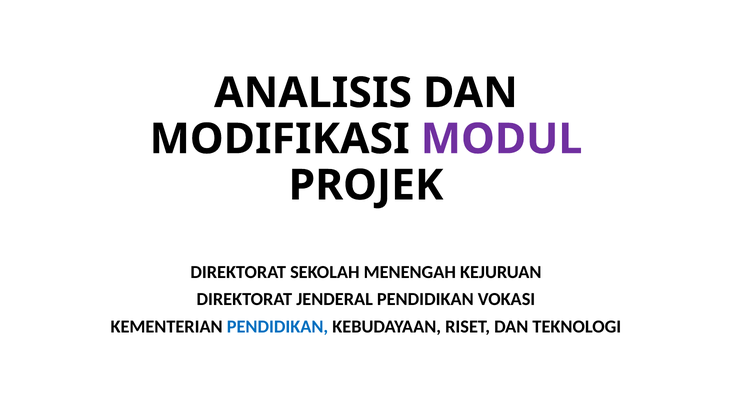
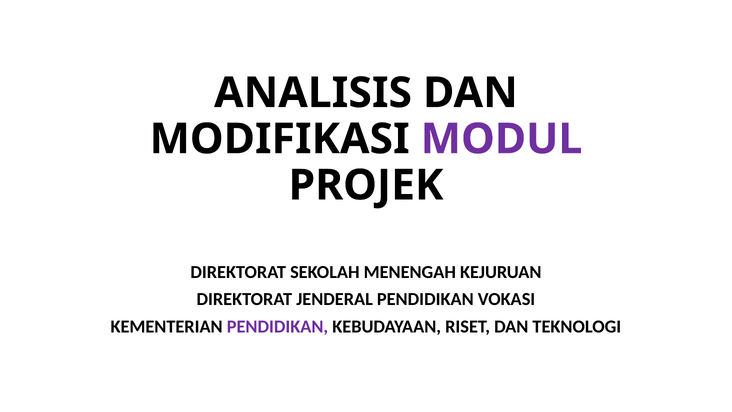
PENDIDIKAN at (277, 327) colour: blue -> purple
